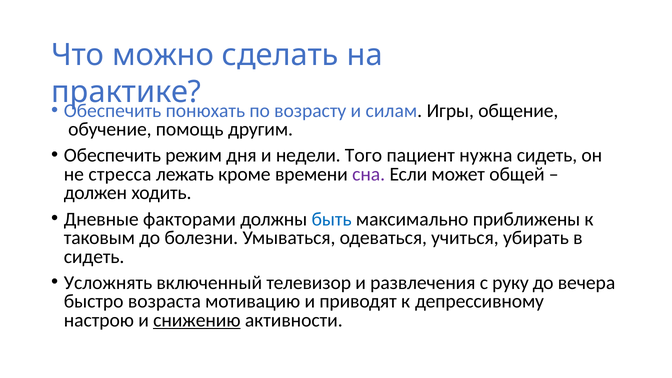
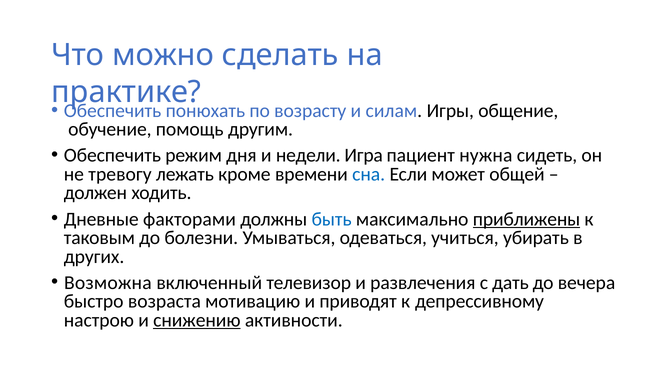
Того: Того -> Игра
стресса: стресса -> тревогу
сна colour: purple -> blue
приближены underline: none -> present
сидеть at (94, 257): сидеть -> других
Усложнять: Усложнять -> Возможна
руку: руку -> дать
